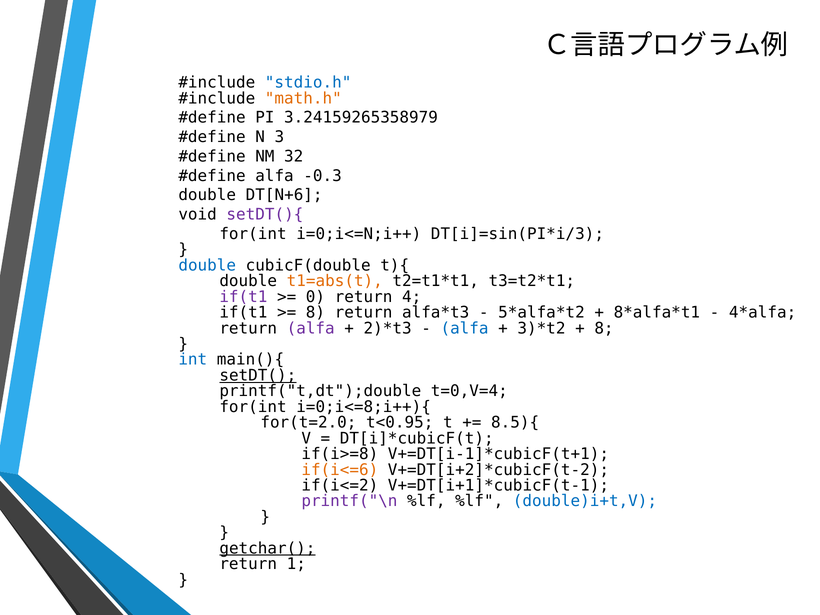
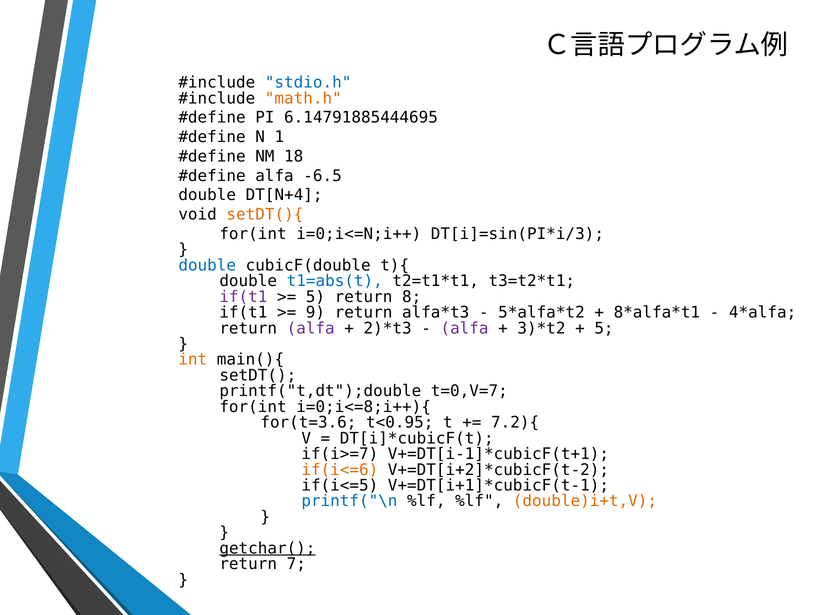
3.24159265358979: 3.24159265358979 -> 6.14791885444695
3: 3 -> 1
32: 32 -> 18
-0.3: -0.3 -> -6.5
DT[N+6: DT[N+6 -> DT[N+4
setDT(){ colour: purple -> orange
t1=abs(t colour: orange -> blue
0 at (315, 297): 0 -> 5
4: 4 -> 8
8 at (315, 313): 8 -> 9
alfa at (465, 328) colour: blue -> purple
8 at (604, 328): 8 -> 5
int colour: blue -> orange
setDT( underline: present -> none
t=0,V=4: t=0,V=4 -> t=0,V=7
for(t=2.0: for(t=2.0 -> for(t=3.6
8.5){: 8.5){ -> 7.2){
if(i>=8: if(i>=8 -> if(i>=7
if(i<=2: if(i<=2 -> if(i<=5
printf("\n colour: purple -> blue
double)i+t,V colour: blue -> orange
1: 1 -> 7
